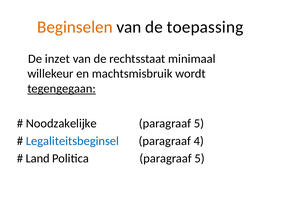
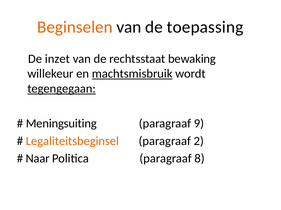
minimaal: minimaal -> bewaking
machtsmisbruik underline: none -> present
Noodzakelijke: Noodzakelijke -> Meningsuiting
5 at (199, 124): 5 -> 9
Legaliteitsbeginsel colour: blue -> orange
4: 4 -> 2
Land: Land -> Naar
Politica paragraaf 5: 5 -> 8
